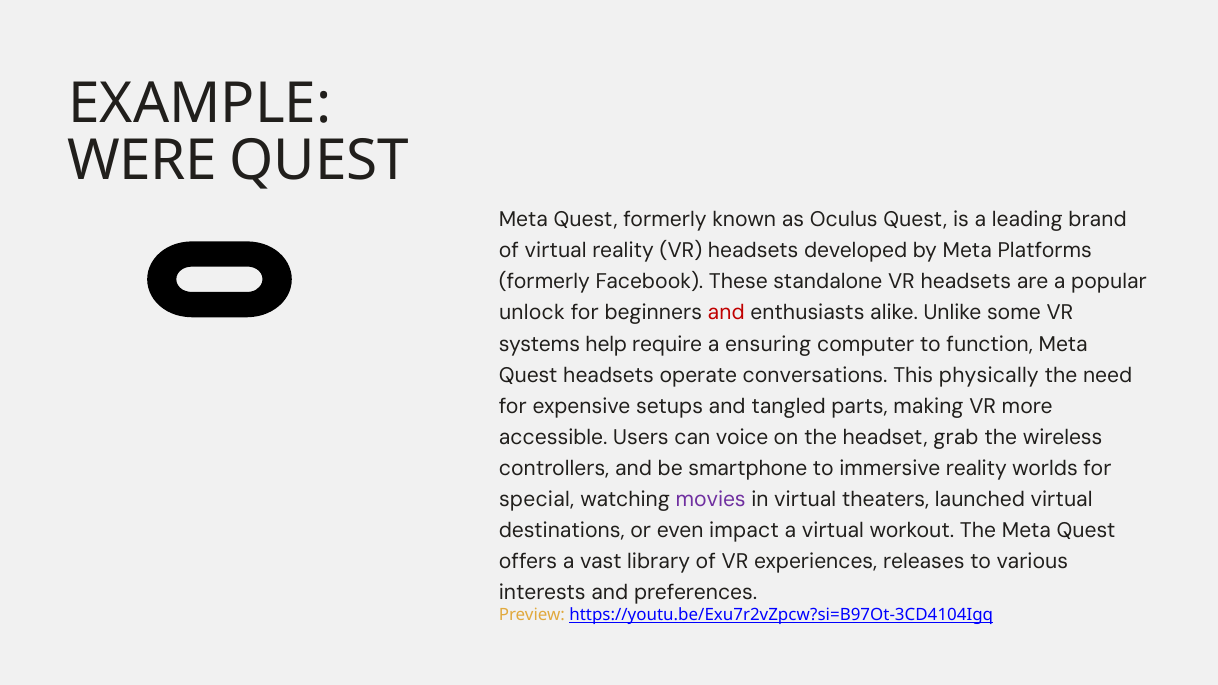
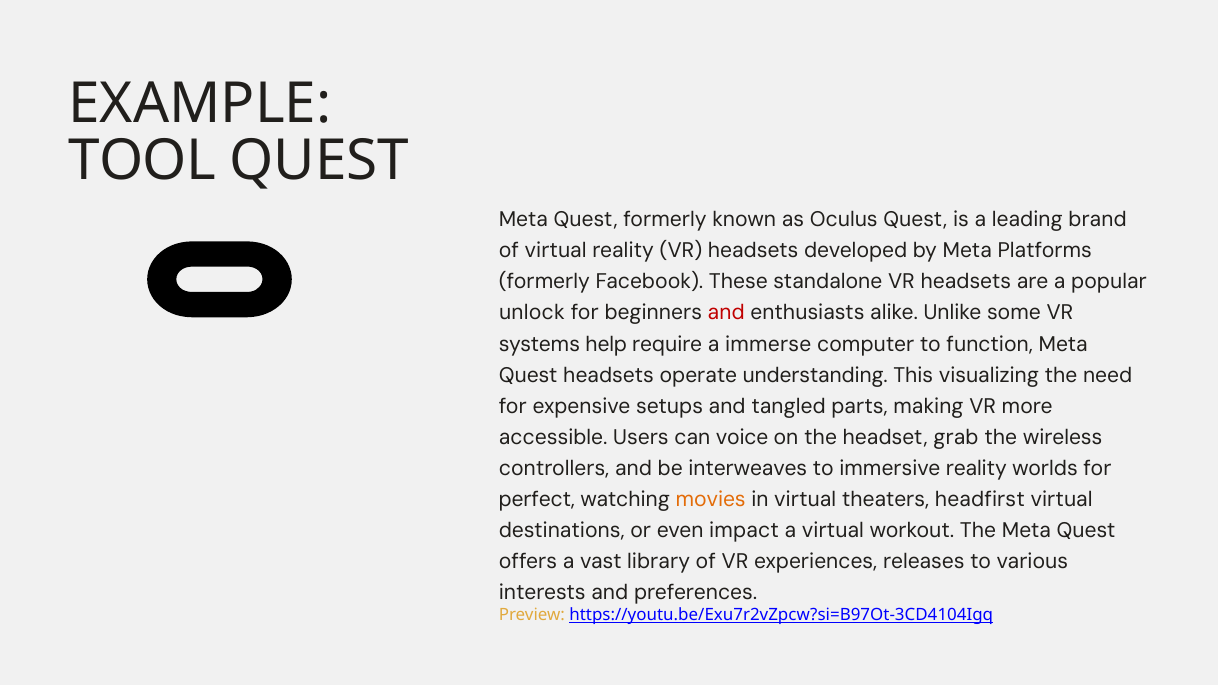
WERE: WERE -> TOOL
ensuring: ensuring -> immerse
conversations: conversations -> understanding
physically: physically -> visualizing
smartphone: smartphone -> interweaves
special: special -> perfect
movies colour: purple -> orange
launched: launched -> headfirst
